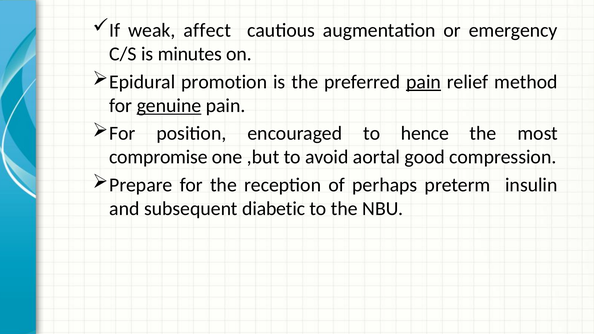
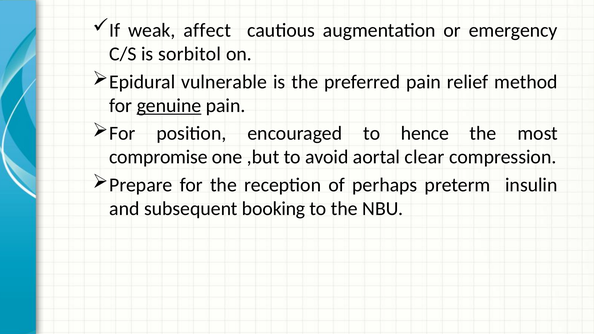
minutes: minutes -> sorbitol
promotion: promotion -> vulnerable
pain at (424, 82) underline: present -> none
good: good -> clear
diabetic: diabetic -> booking
